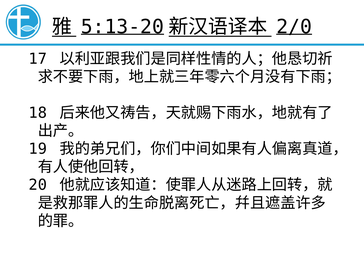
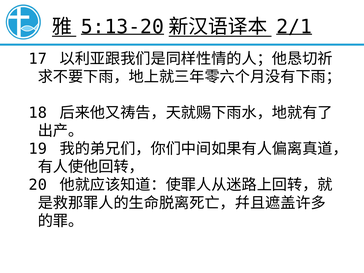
2/0: 2/0 -> 2/1
